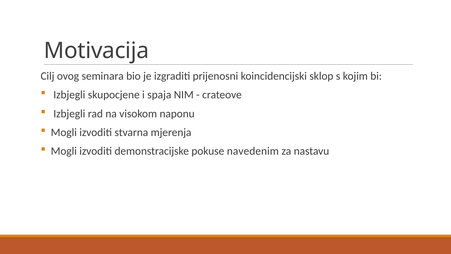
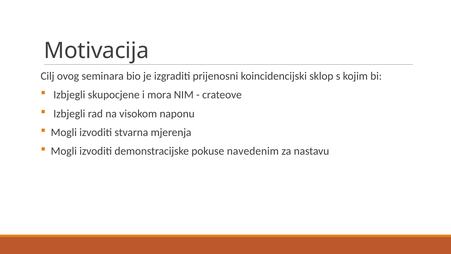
spaja: spaja -> mora
